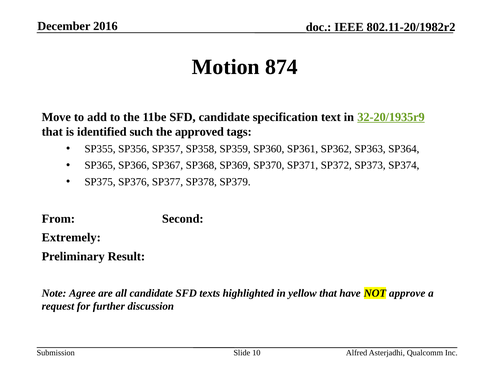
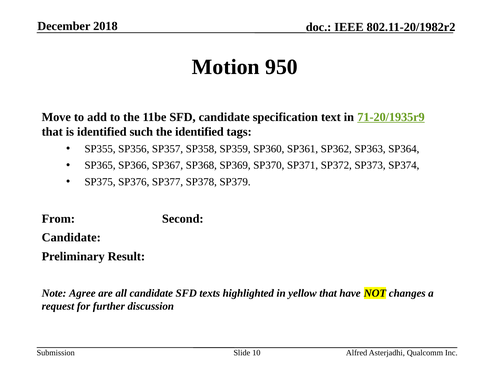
2016: 2016 -> 2018
874: 874 -> 950
32-20/1935r9: 32-20/1935r9 -> 71-20/1935r9
the approved: approved -> identified
Extremely at (71, 237): Extremely -> Candidate
approve: approve -> changes
